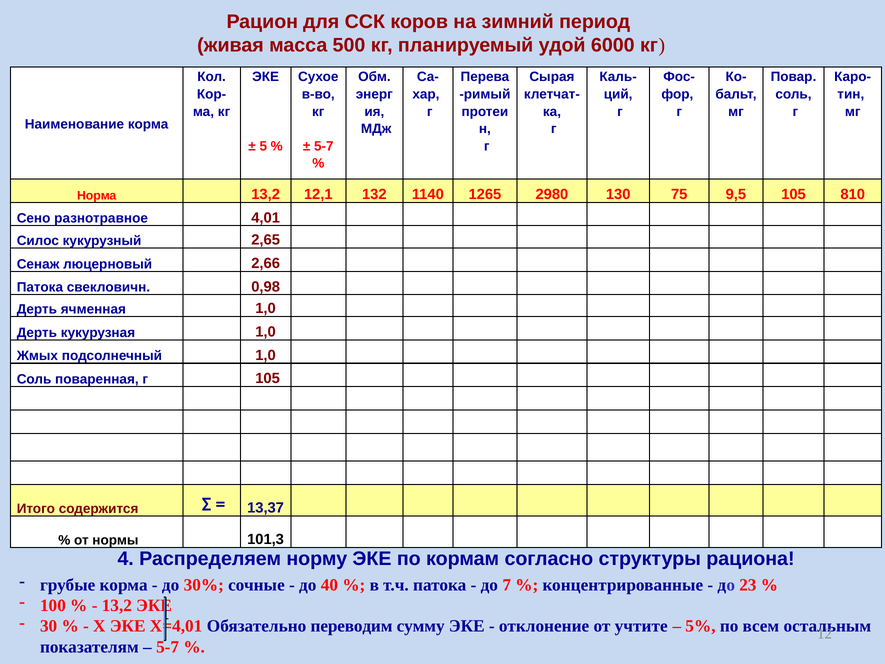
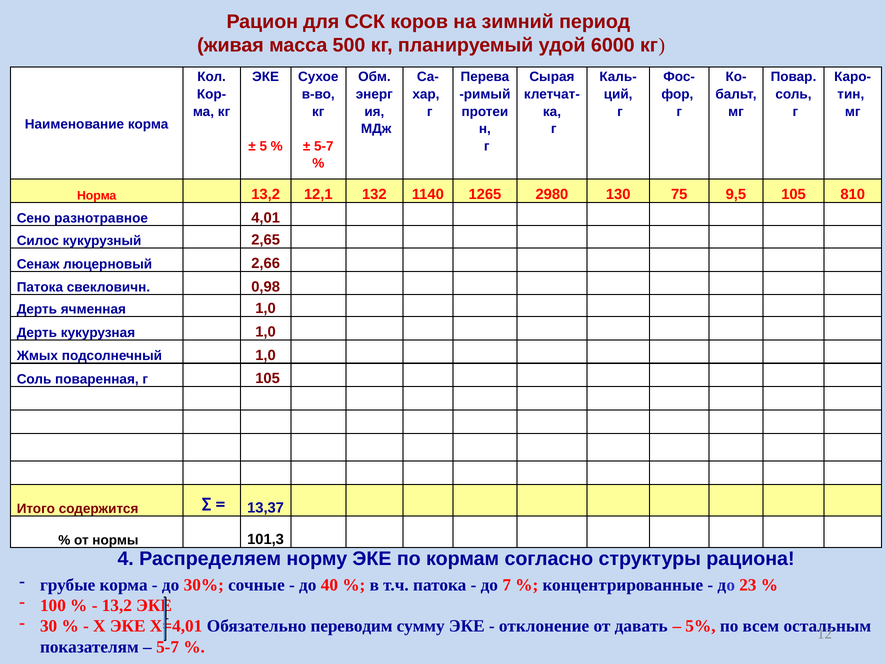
учтите: учтите -> давать
